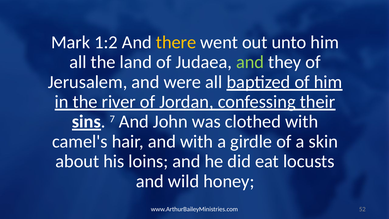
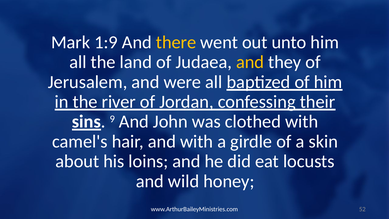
1:2: 1:2 -> 1:9
and at (250, 62) colour: light green -> yellow
7: 7 -> 9
